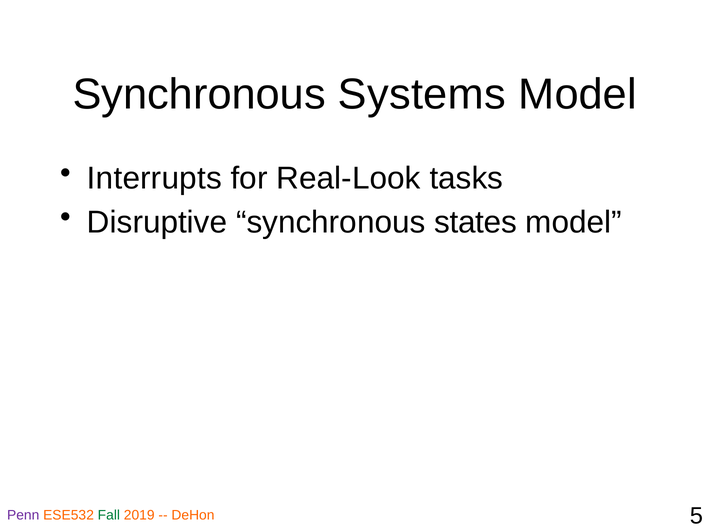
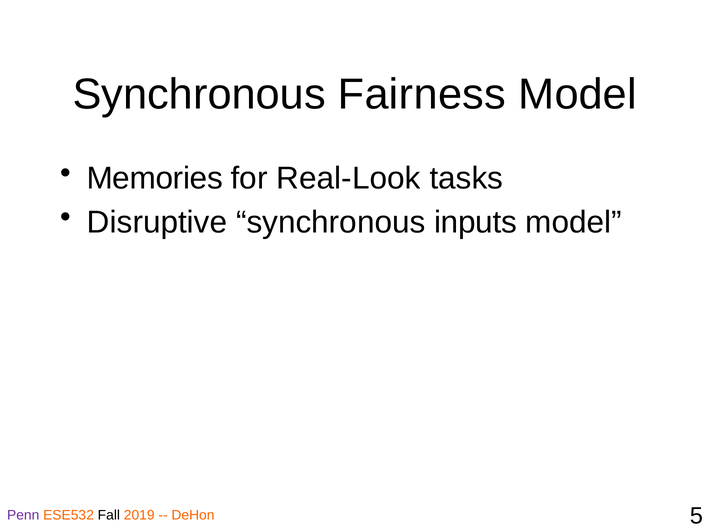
Systems: Systems -> Fairness
Interrupts: Interrupts -> Memories
states: states -> inputs
Fall colour: green -> black
